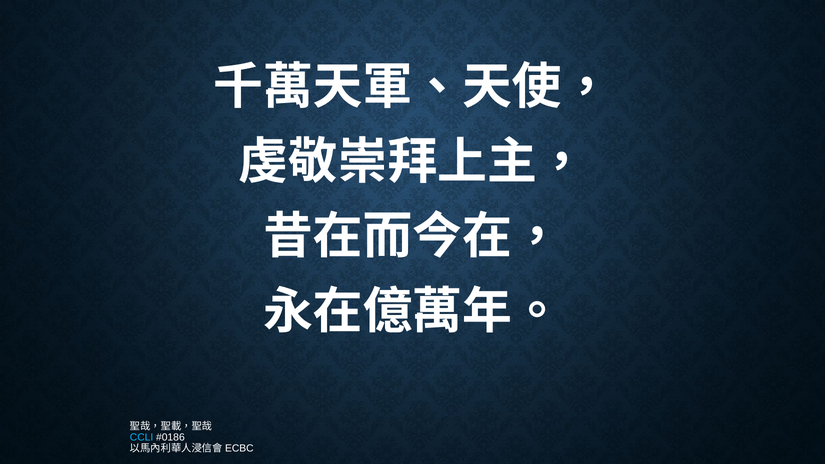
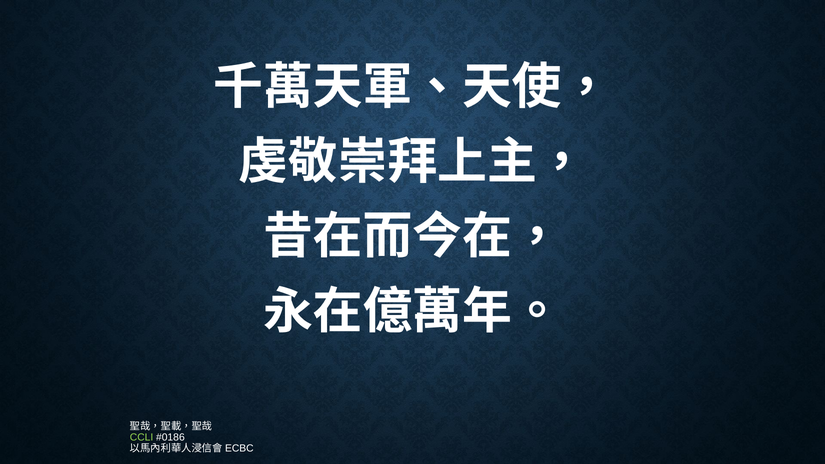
CCLI colour: light blue -> light green
